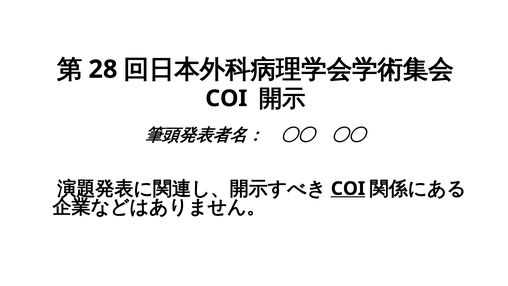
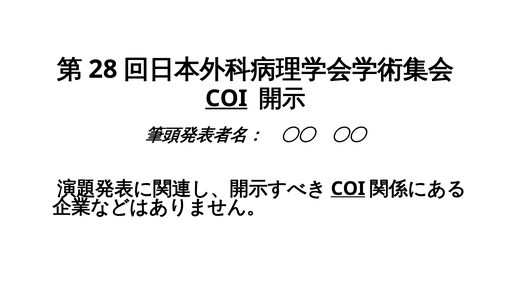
COI at (226, 98) underline: none -> present
